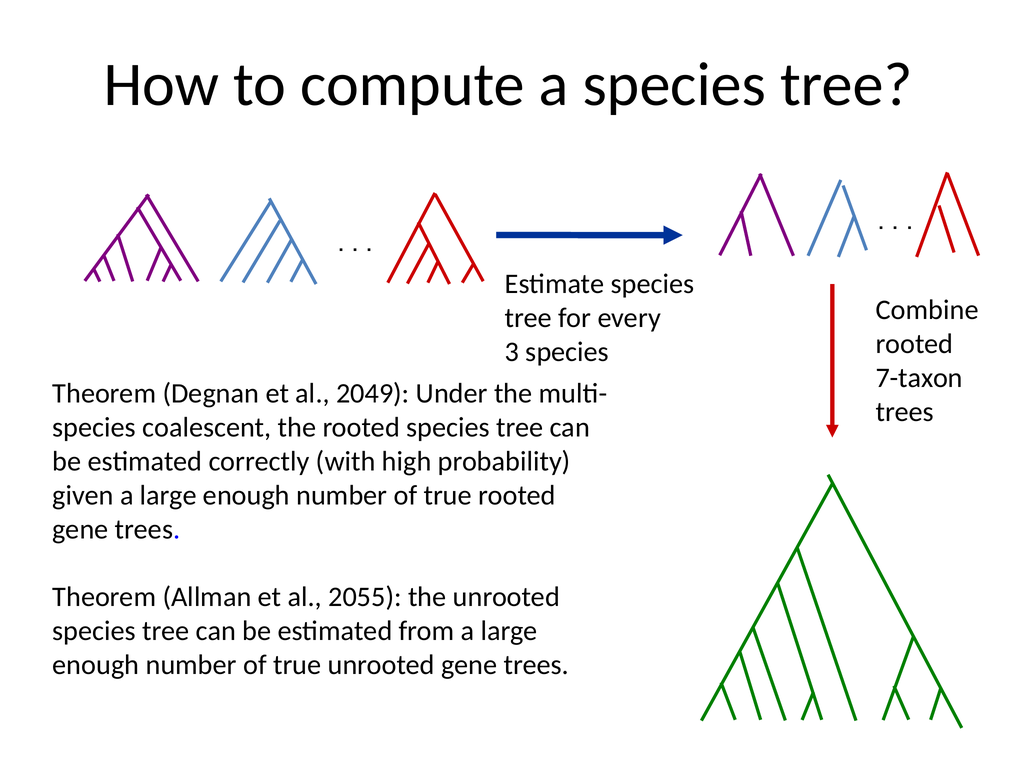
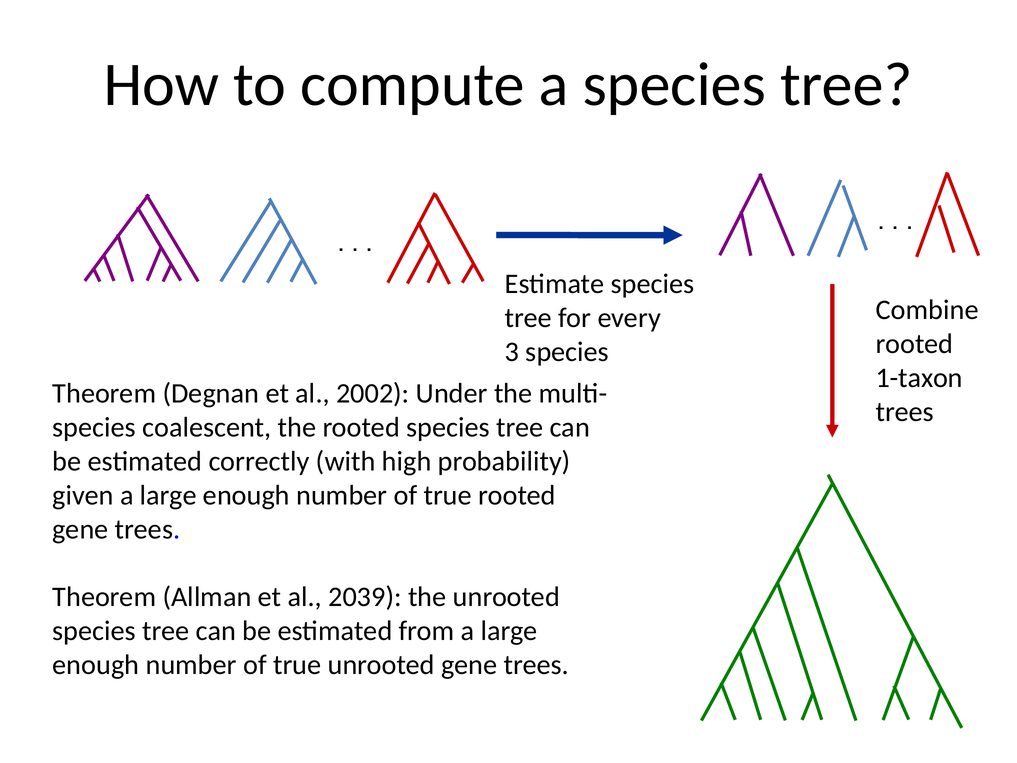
7-taxon: 7-taxon -> 1-taxon
2049: 2049 -> 2002
2055: 2055 -> 2039
